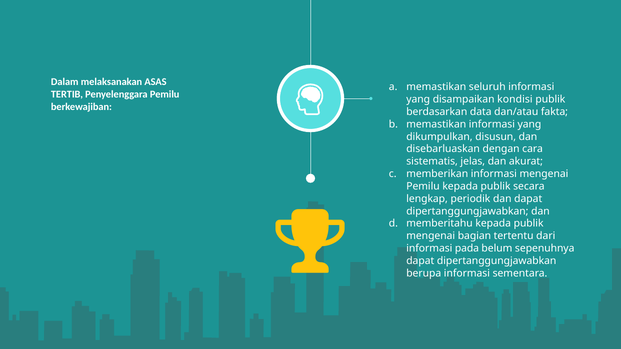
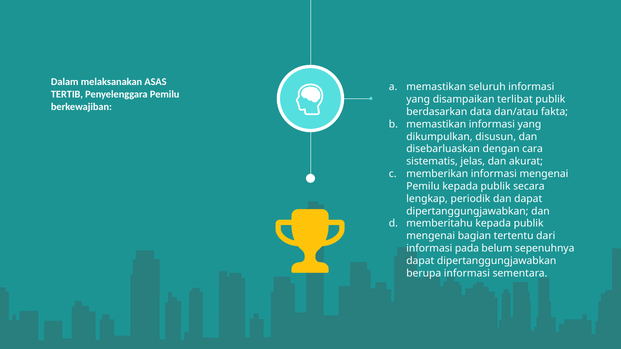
kondisi: kondisi -> terlibat
